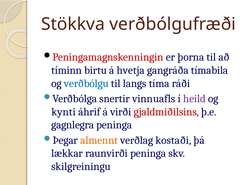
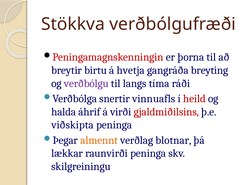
tíminn: tíminn -> breytir
tímabila: tímabila -> breyting
verðbólgu colour: blue -> purple
heild colour: purple -> red
kynti: kynti -> halda
gagnlegra: gagnlegra -> viðskipta
kostaði: kostaði -> blotnar
